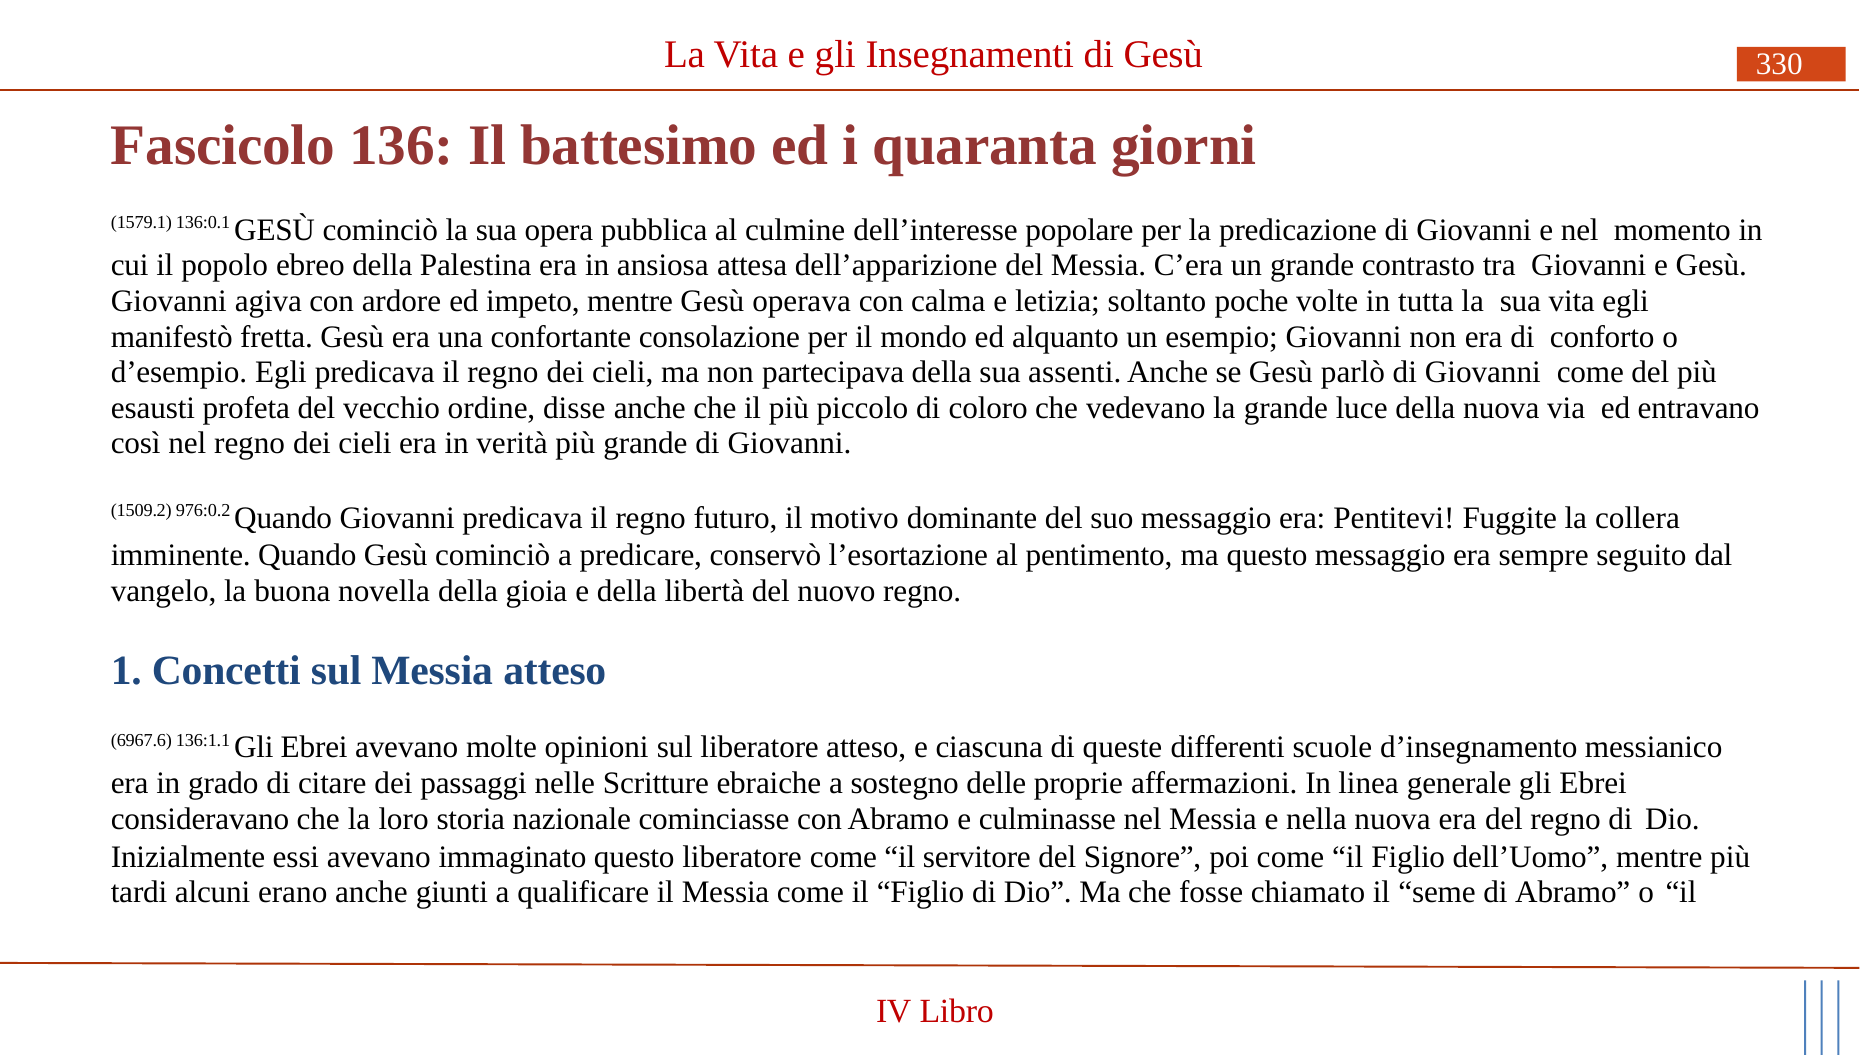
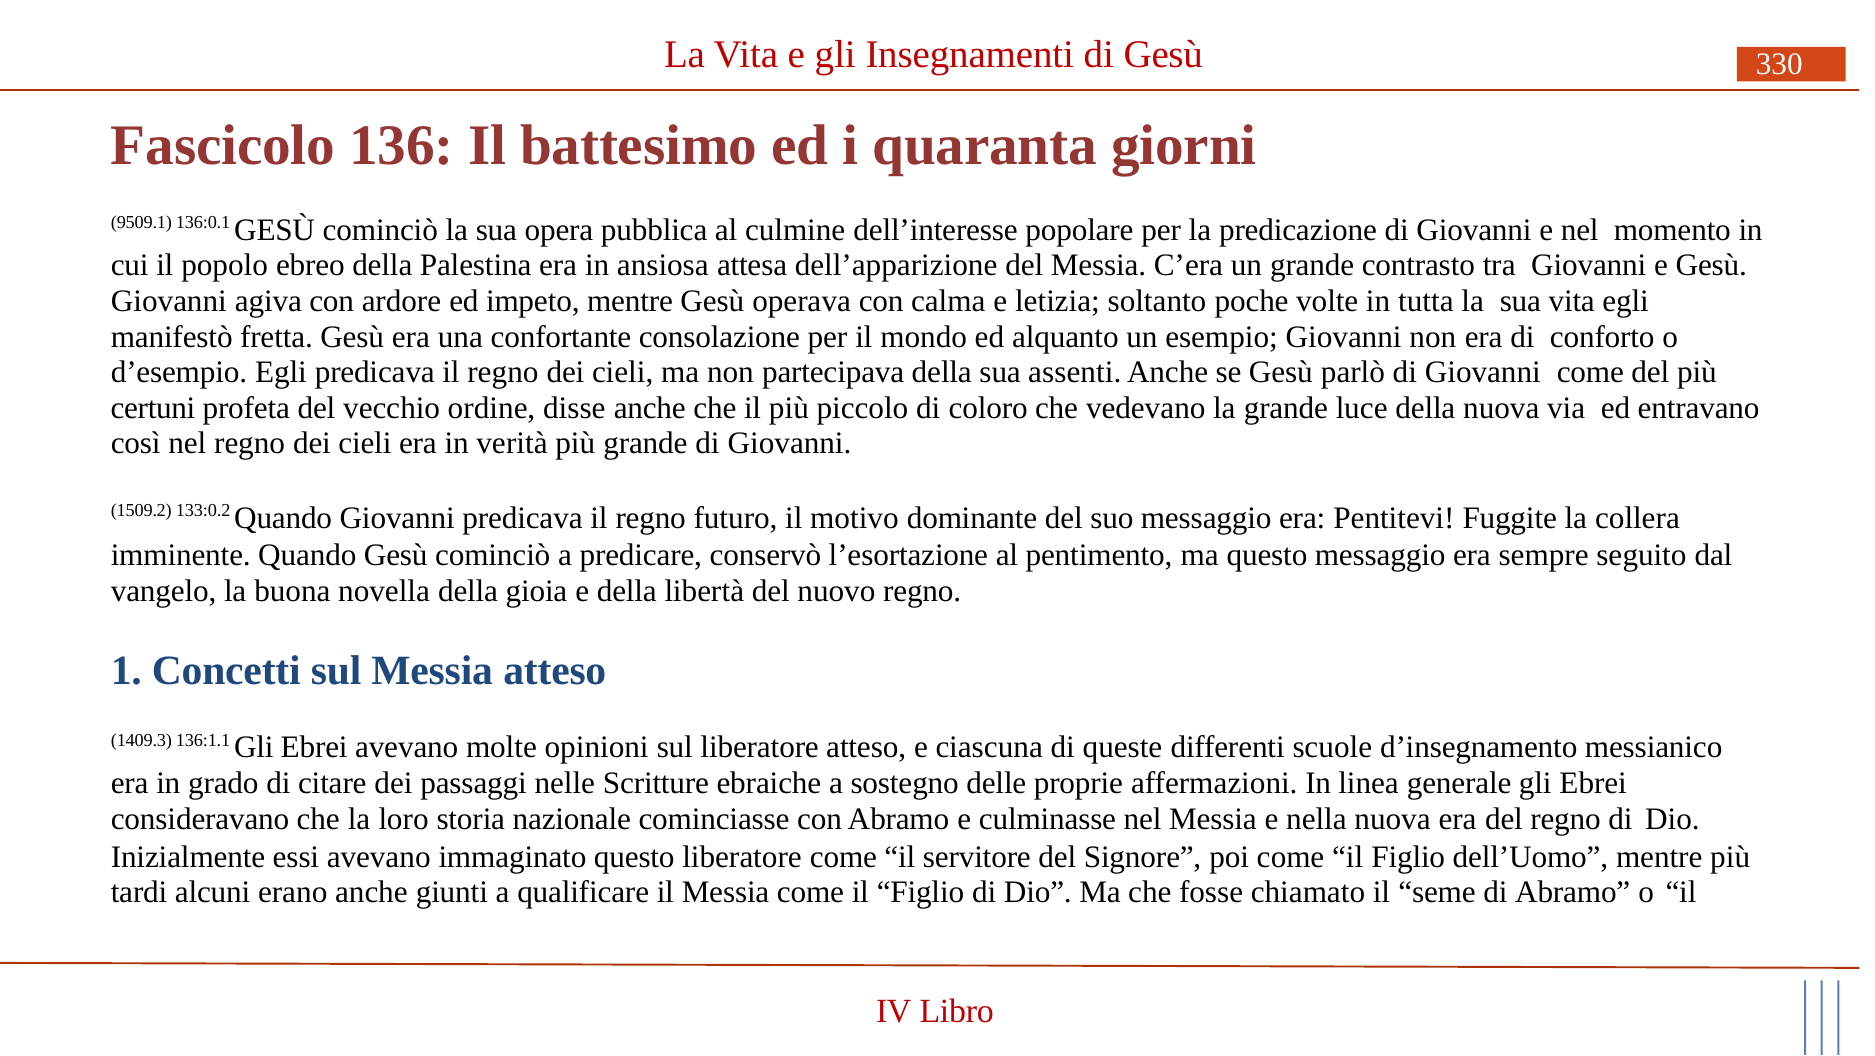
1579.1: 1579.1 -> 9509.1
esausti: esausti -> certuni
976:0.2: 976:0.2 -> 133:0.2
6967.6: 6967.6 -> 1409.3
